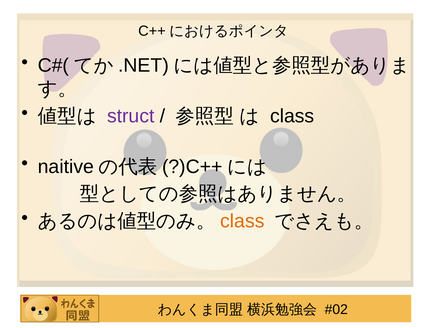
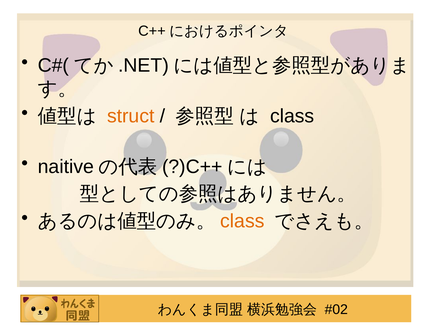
struct colour: purple -> orange
